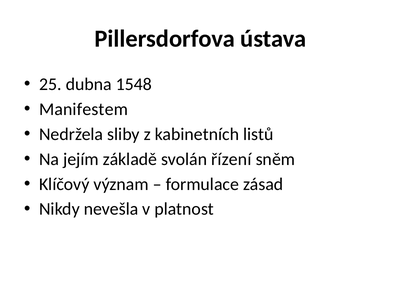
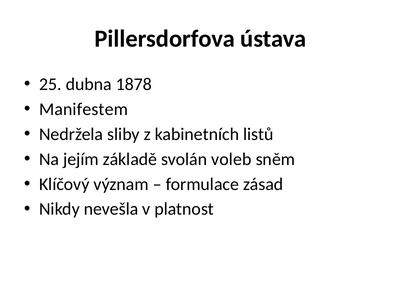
1548: 1548 -> 1878
řízení: řízení -> voleb
